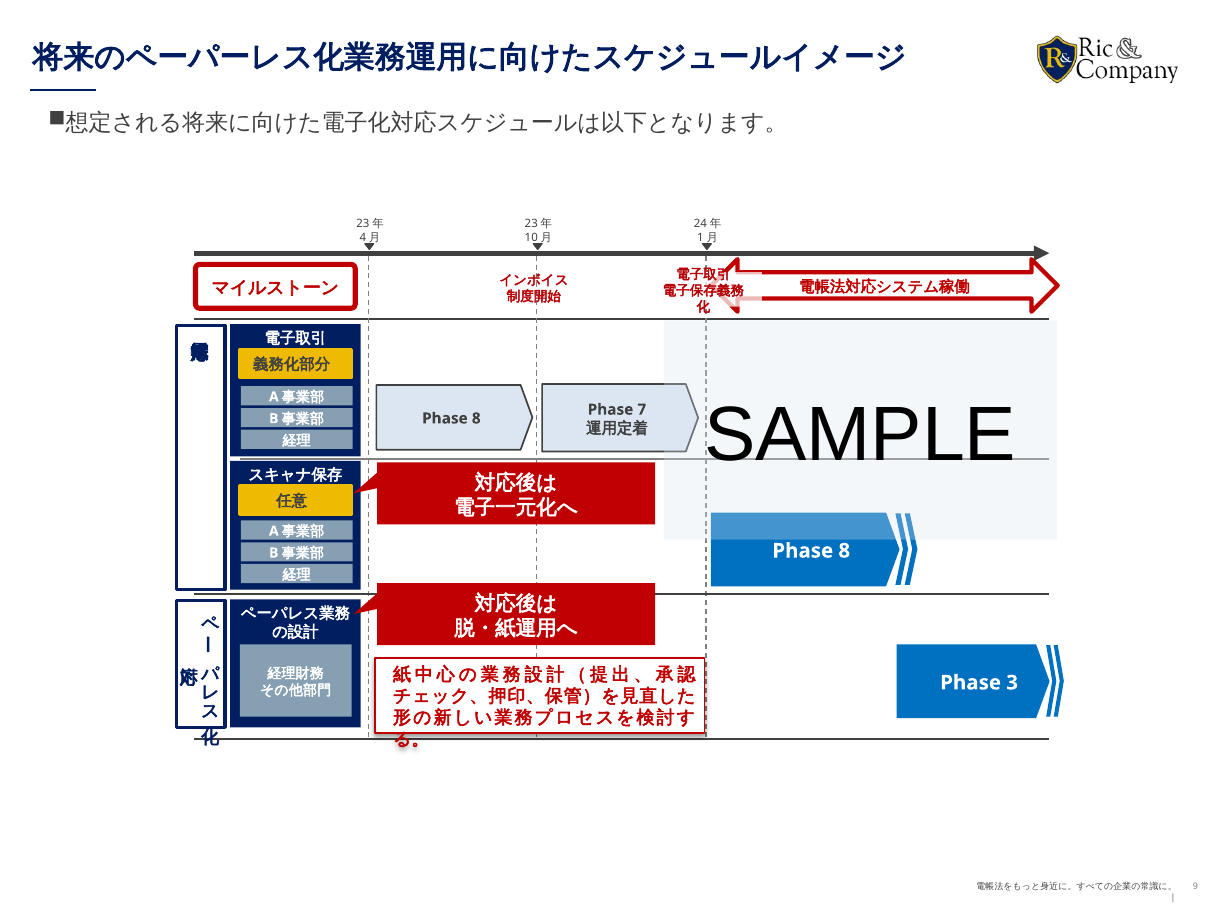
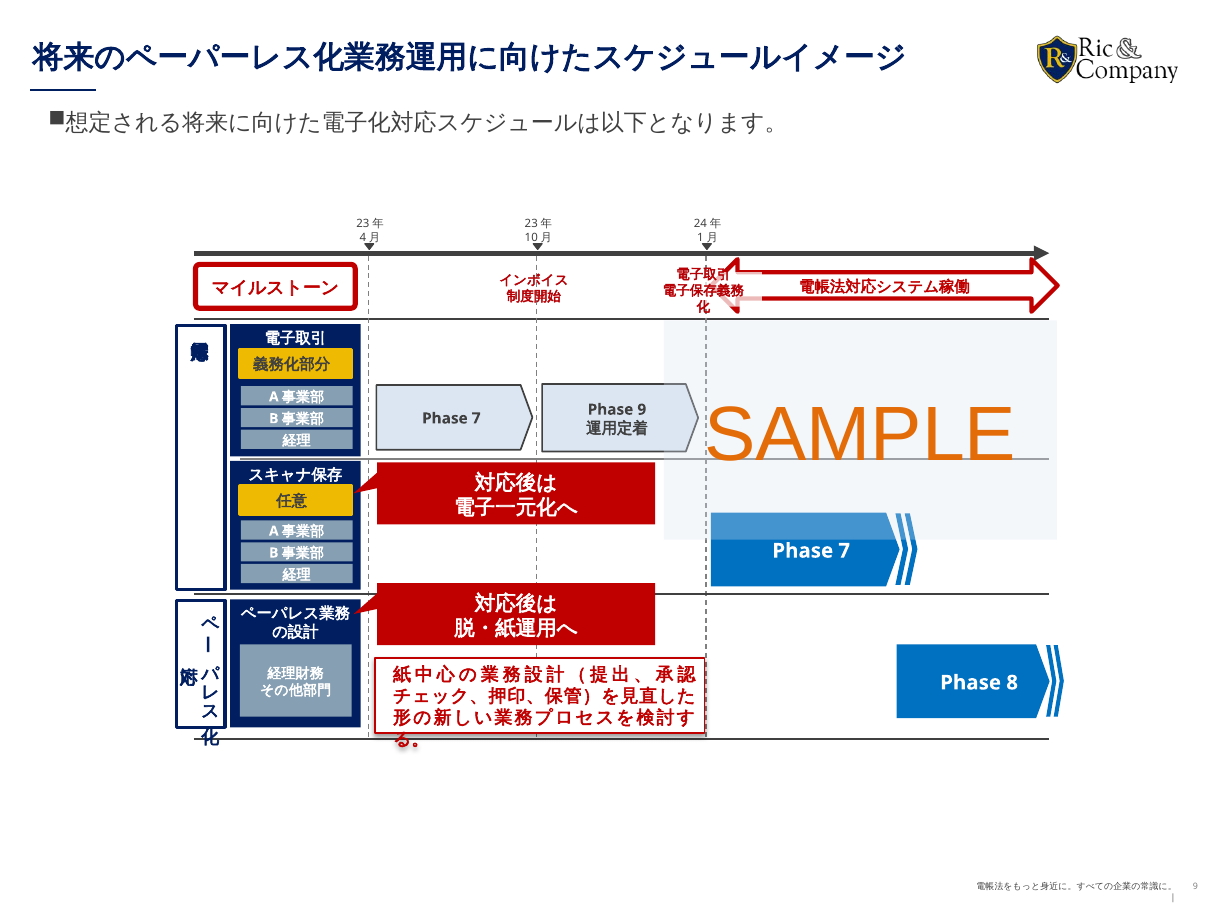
SAMPLE colour: black -> orange
Phase 7: 7 -> 9
8 at (476, 418): 8 -> 7
8 at (844, 551): 8 -> 7
3: 3 -> 8
